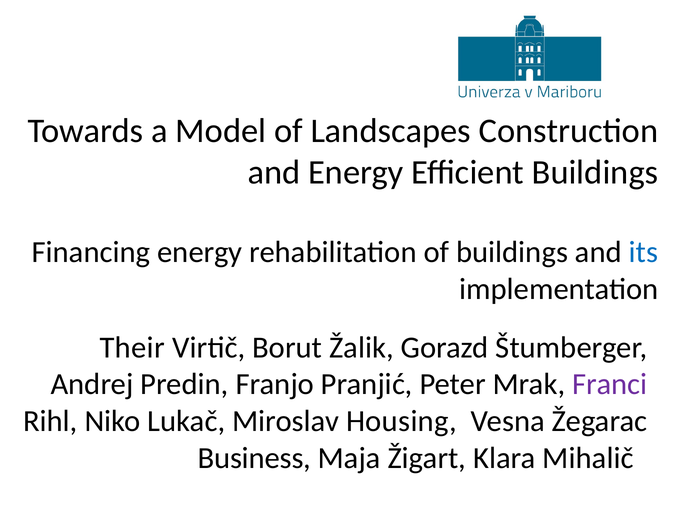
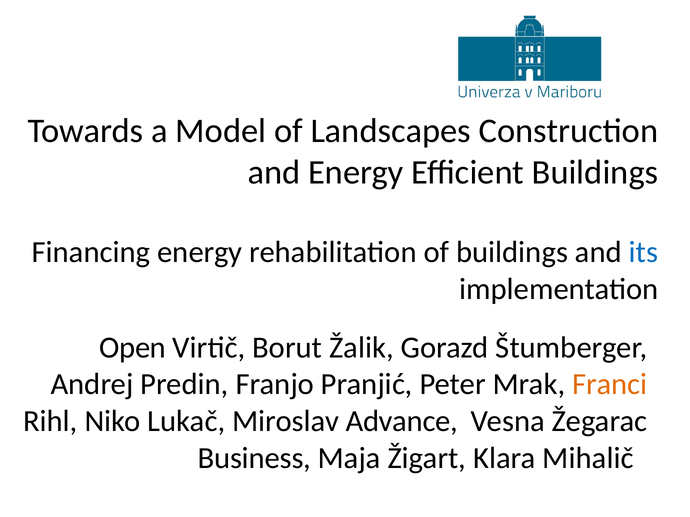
Their: Their -> Open
Franci colour: purple -> orange
Housing: Housing -> Advance
